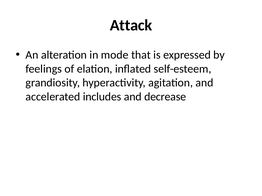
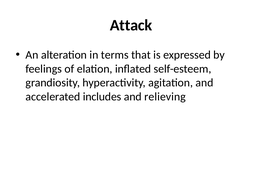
mode: mode -> terms
decrease: decrease -> relieving
